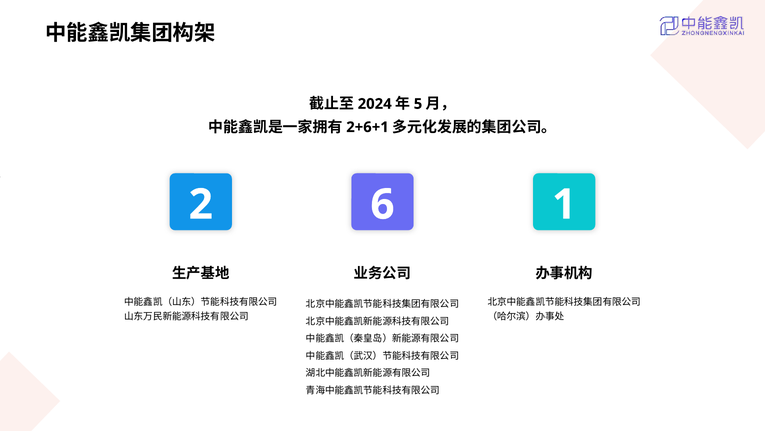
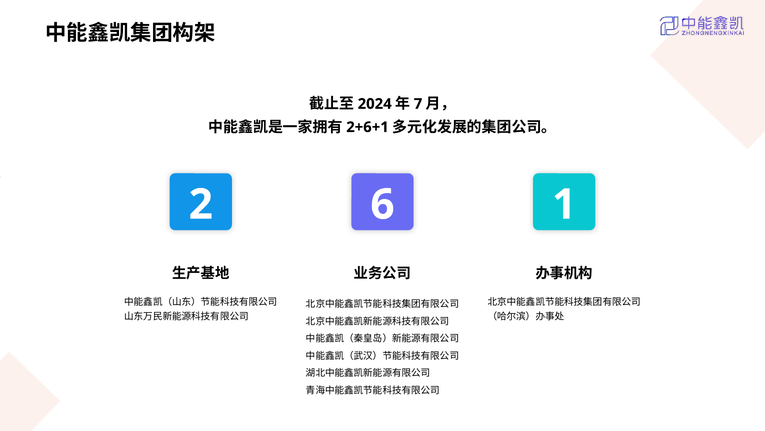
5: 5 -> 7
